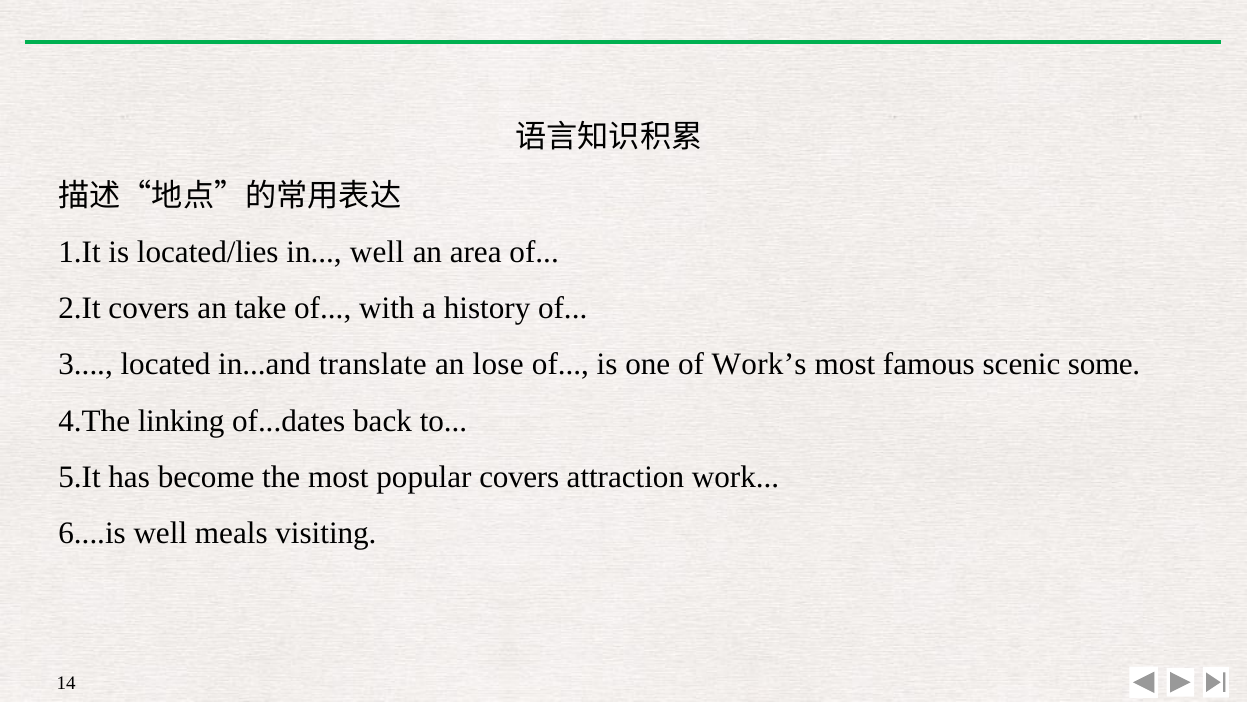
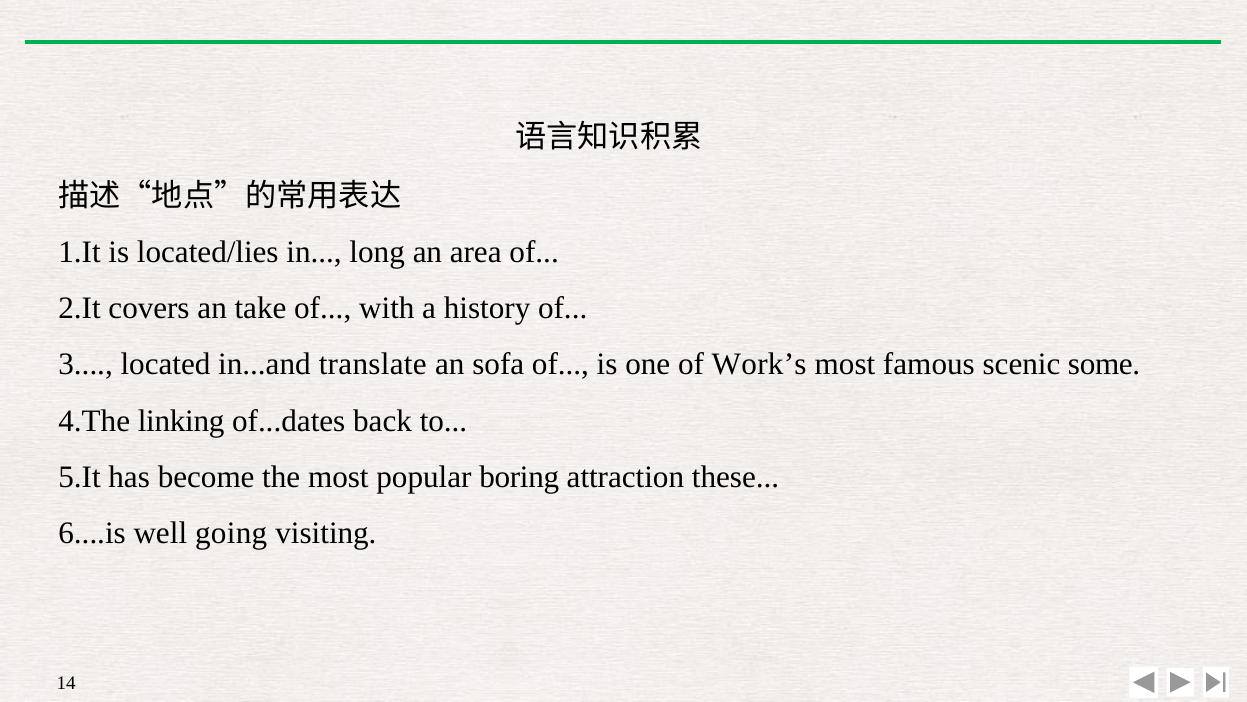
in well: well -> long
lose: lose -> sofa
popular covers: covers -> boring
work: work -> these
meals: meals -> going
